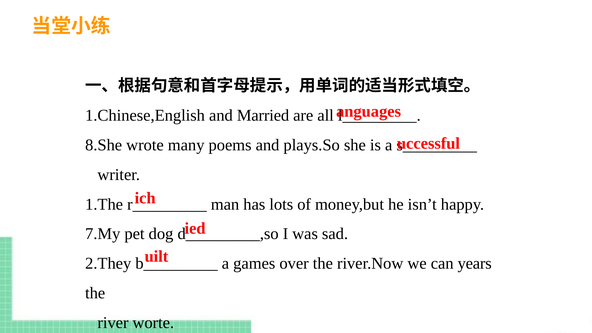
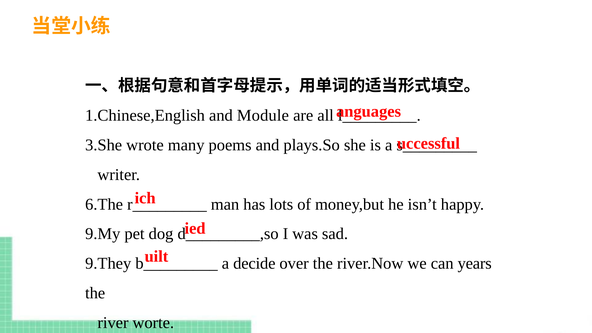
Married: Married -> Module
8.She: 8.She -> 3.She
1.The: 1.The -> 6.The
7.My: 7.My -> 9.My
2.They: 2.They -> 9.They
games: games -> decide
